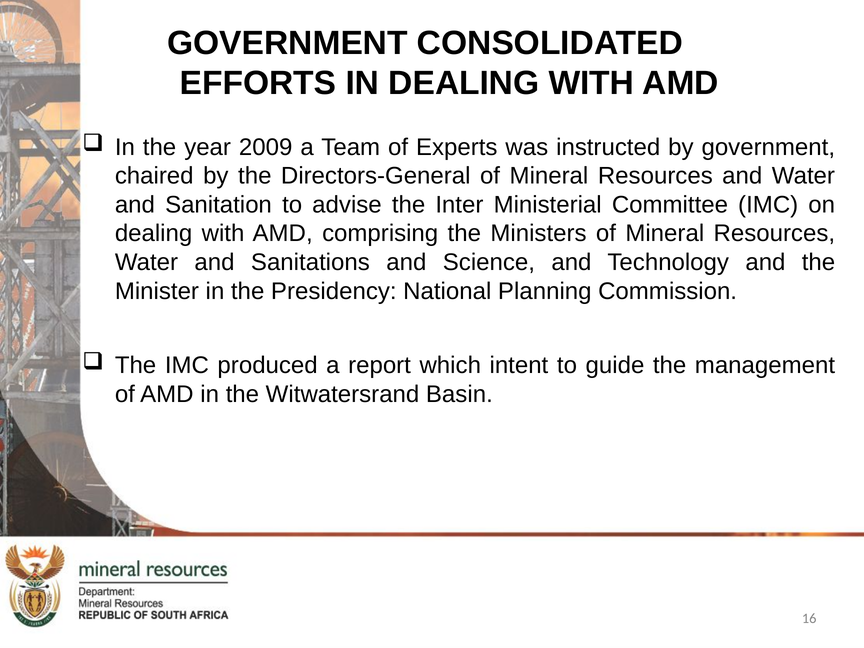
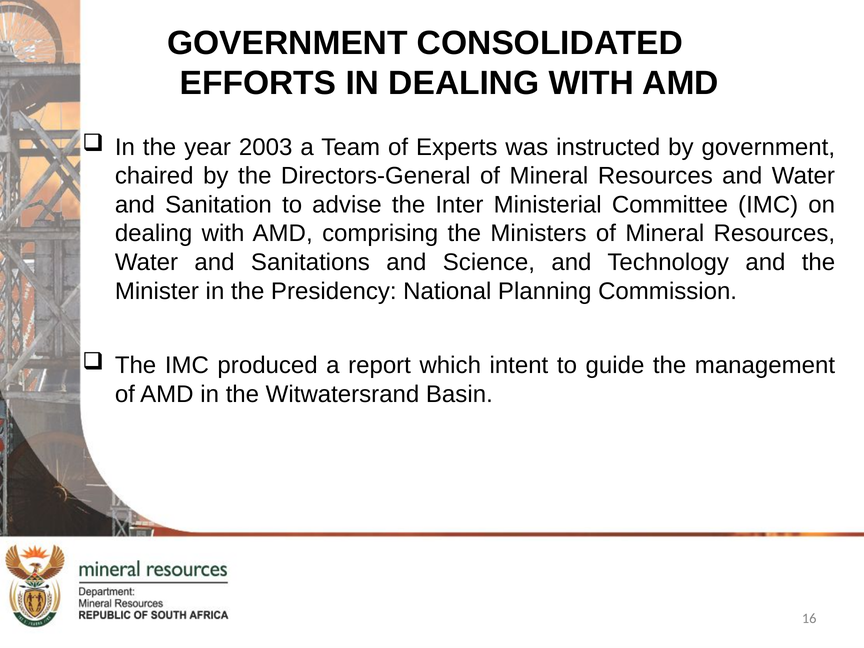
2009: 2009 -> 2003
